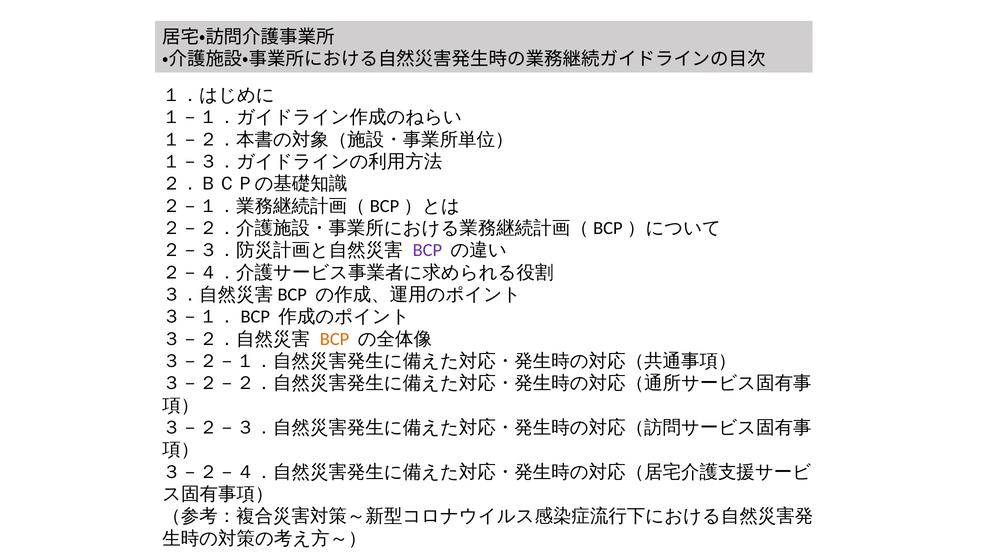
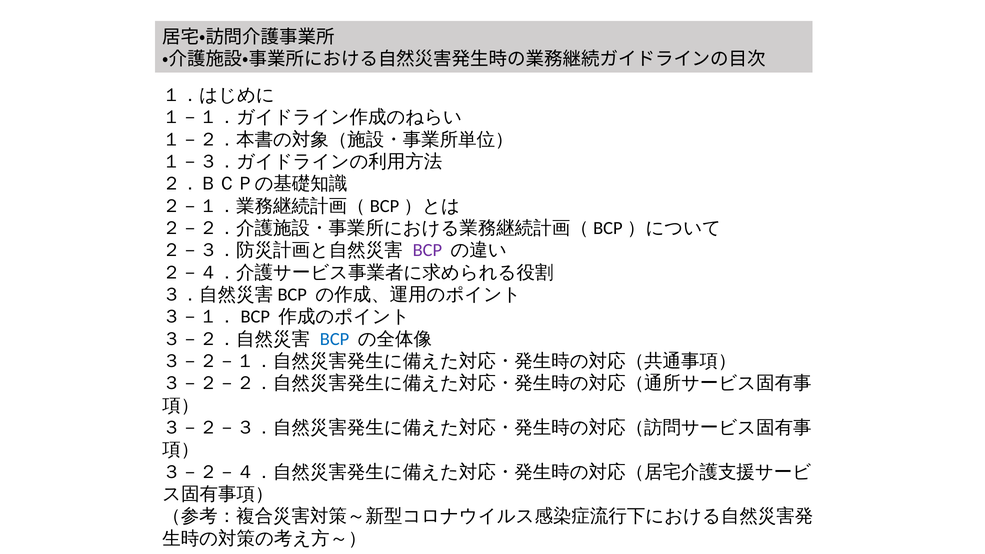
BCP at (335, 339) colour: orange -> blue
